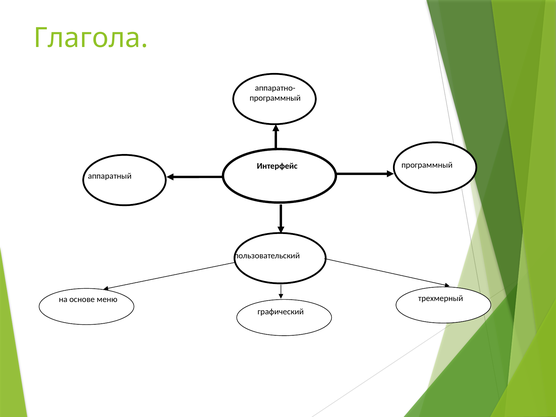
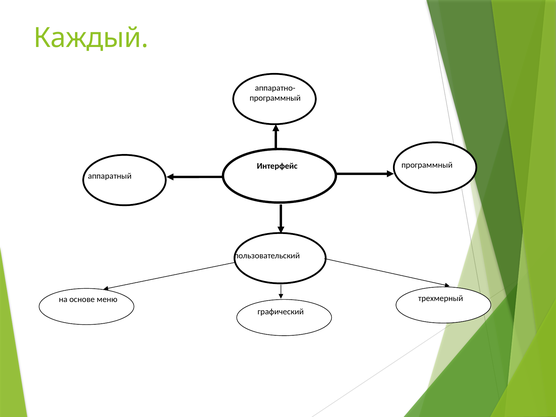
Глагола: Глагола -> Каждый
